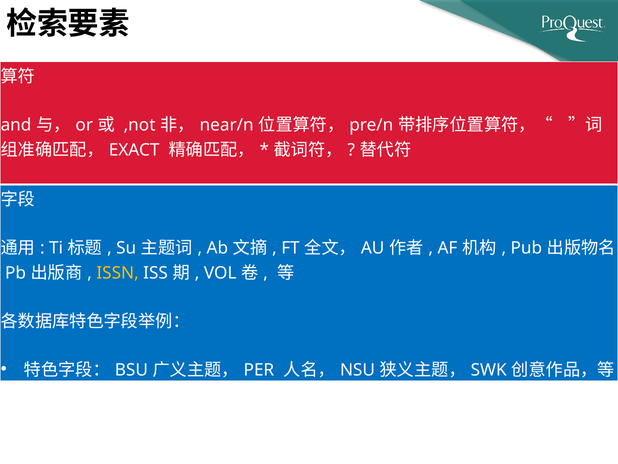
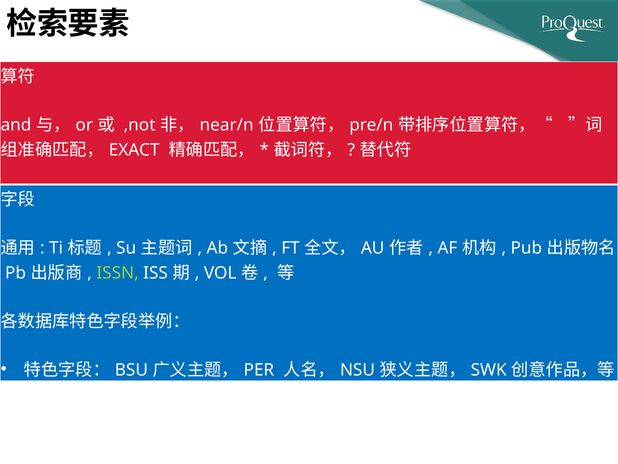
ISSN colour: yellow -> light green
